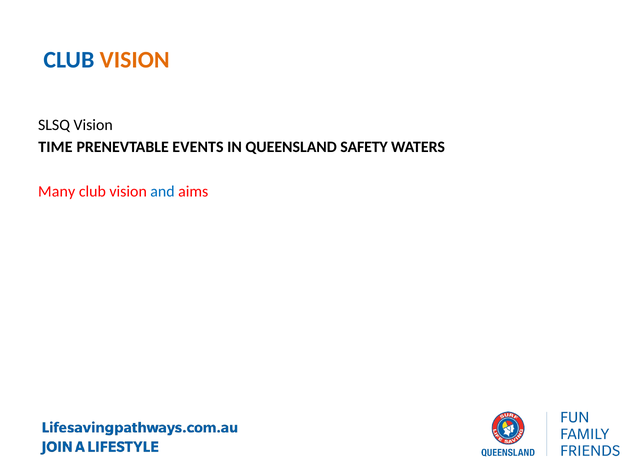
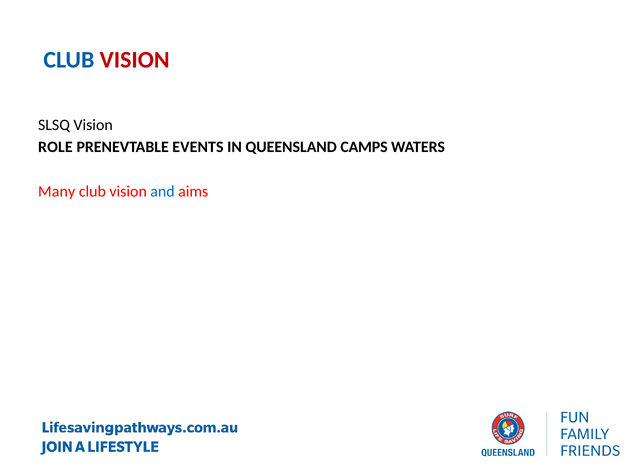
VISION at (135, 60) colour: orange -> red
TIME: TIME -> ROLE
SAFETY: SAFETY -> CAMPS
